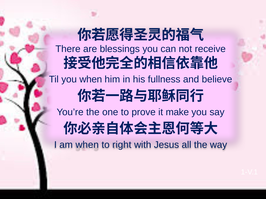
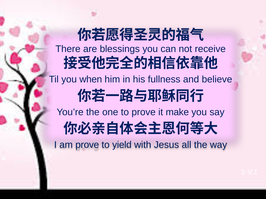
am when: when -> prove
right: right -> yield
